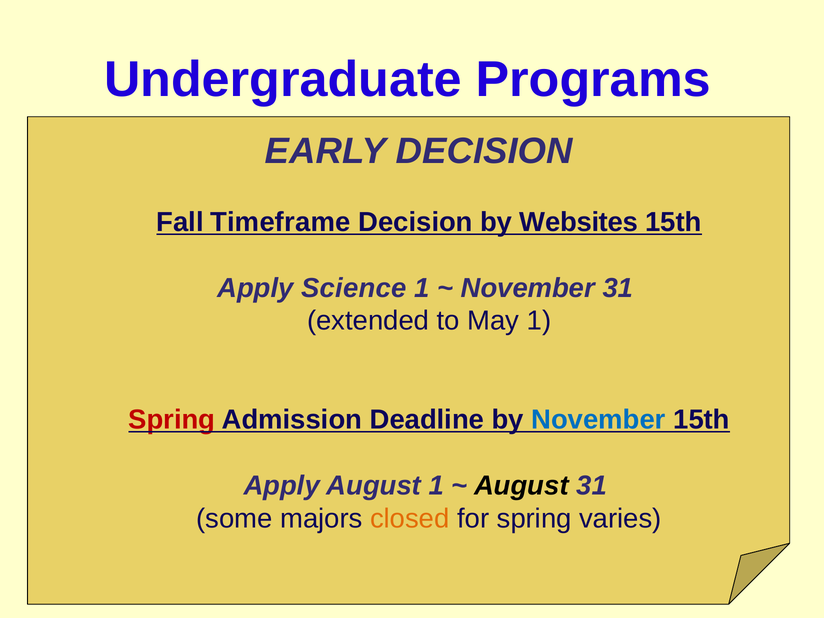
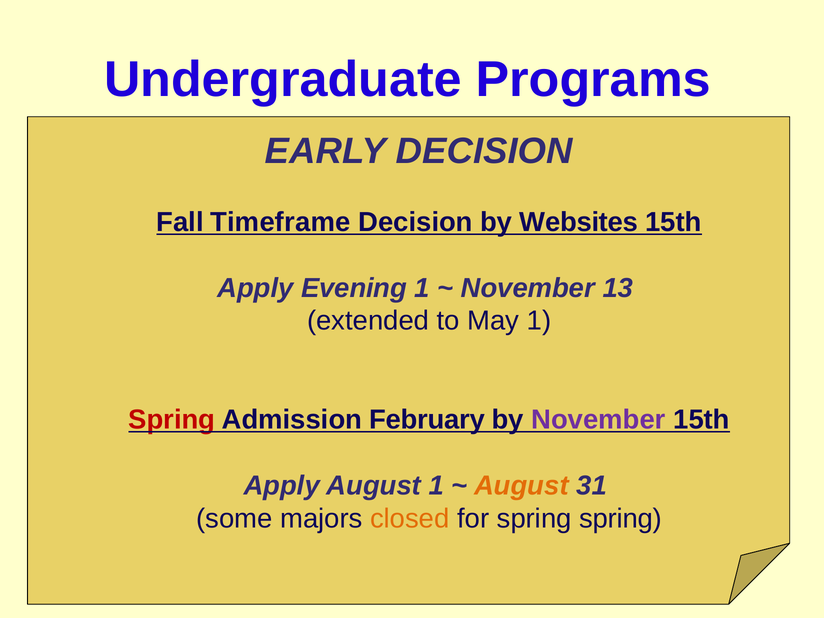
Science: Science -> Evening
November 31: 31 -> 13
Deadline: Deadline -> February
November at (598, 420) colour: blue -> purple
August at (521, 486) colour: black -> orange
spring varies: varies -> spring
